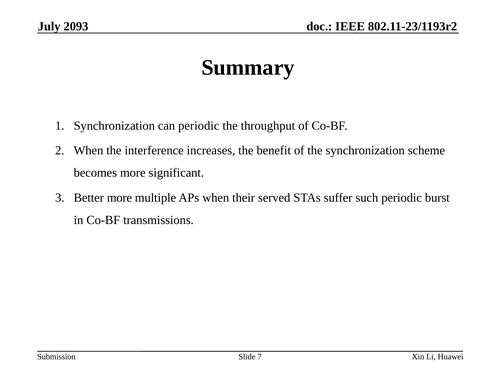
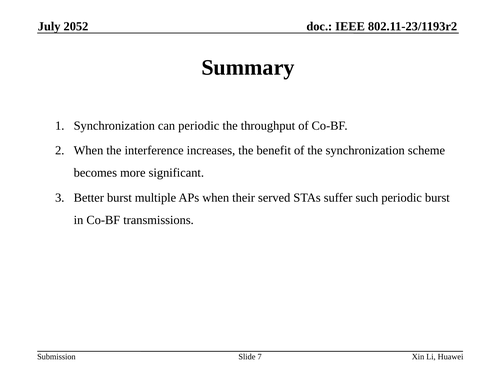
2093: 2093 -> 2052
Better more: more -> burst
